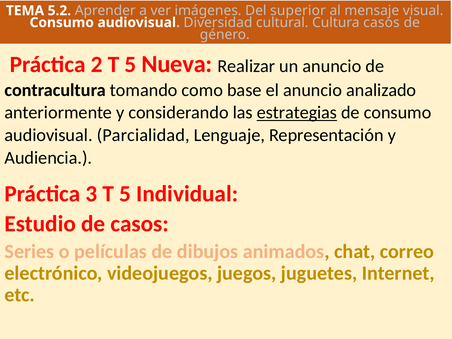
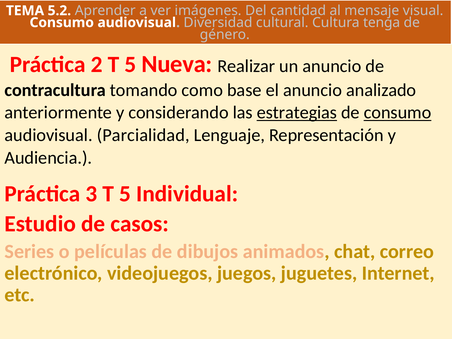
superior: superior -> cantidad
Cultura casos: casos -> tenga
consumo at (398, 113) underline: none -> present
